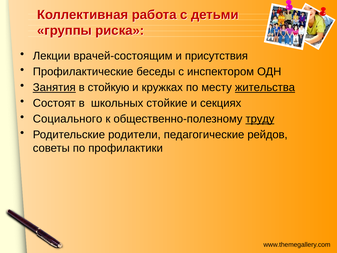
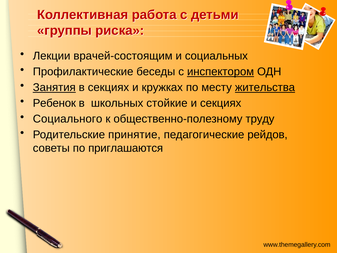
присутствия: присутствия -> социальных
инспектором underline: none -> present
в стойкую: стойкую -> секциях
Состоят: Состоят -> Ребенок
труду underline: present -> none
родители: родители -> принятие
профилактики: профилактики -> приглашаются
